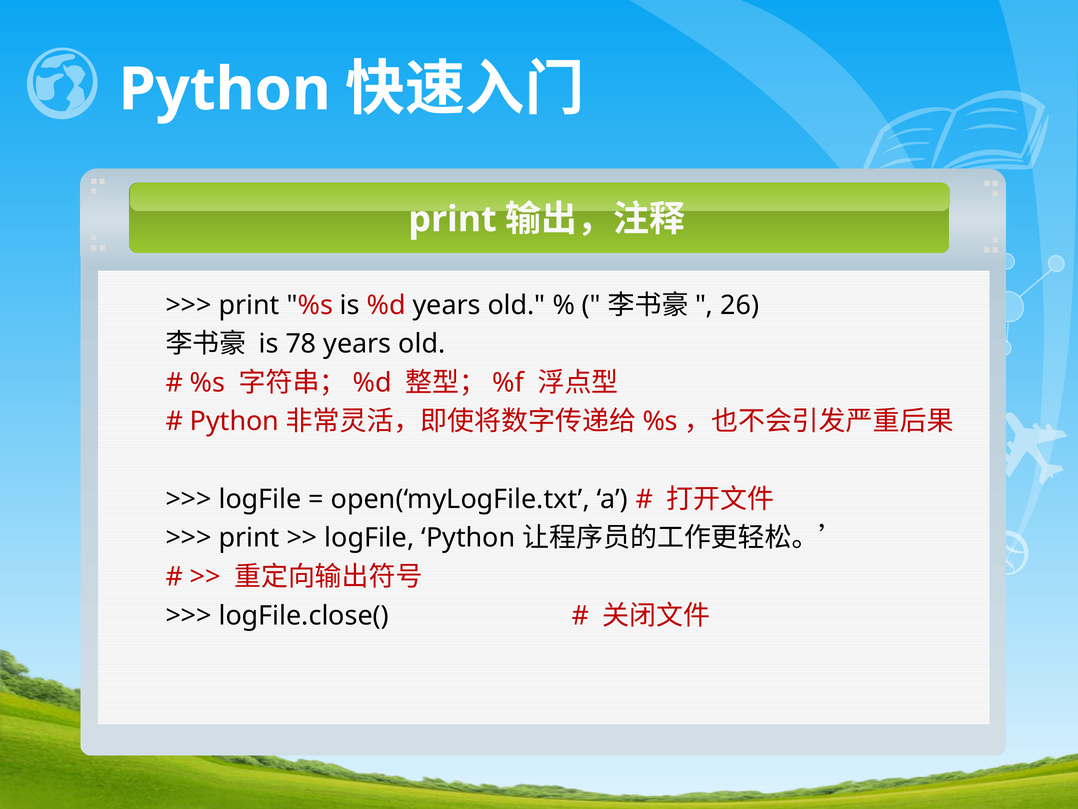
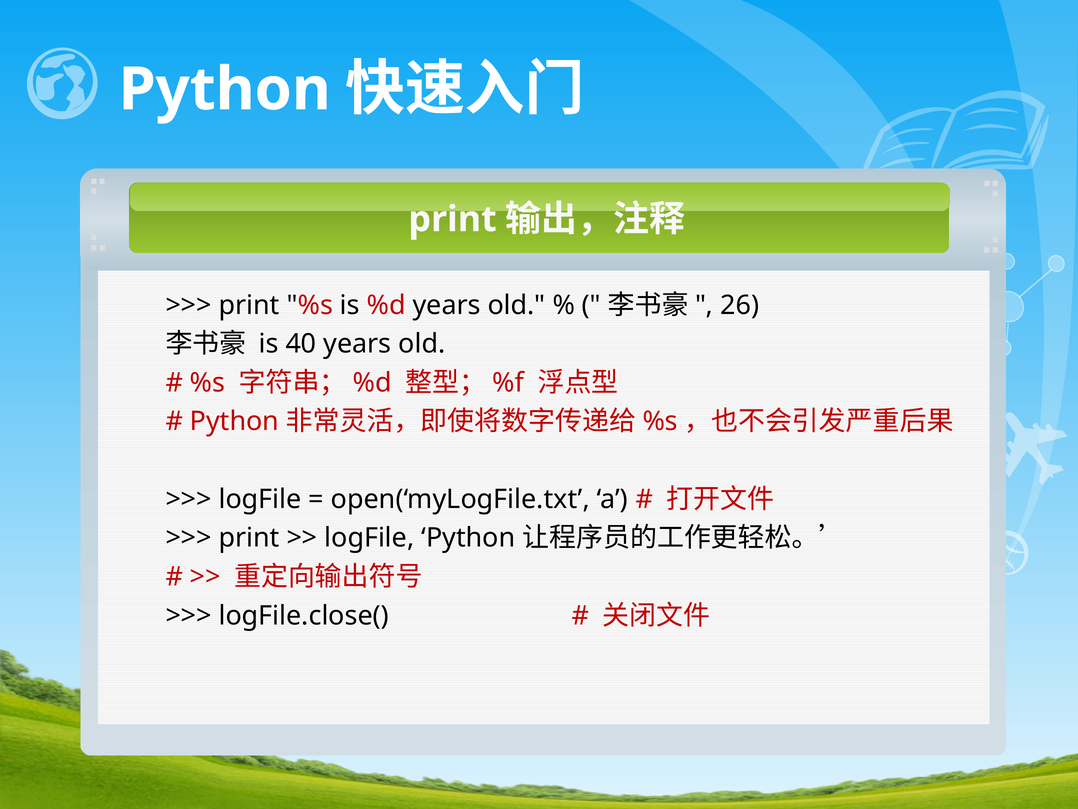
78: 78 -> 40
